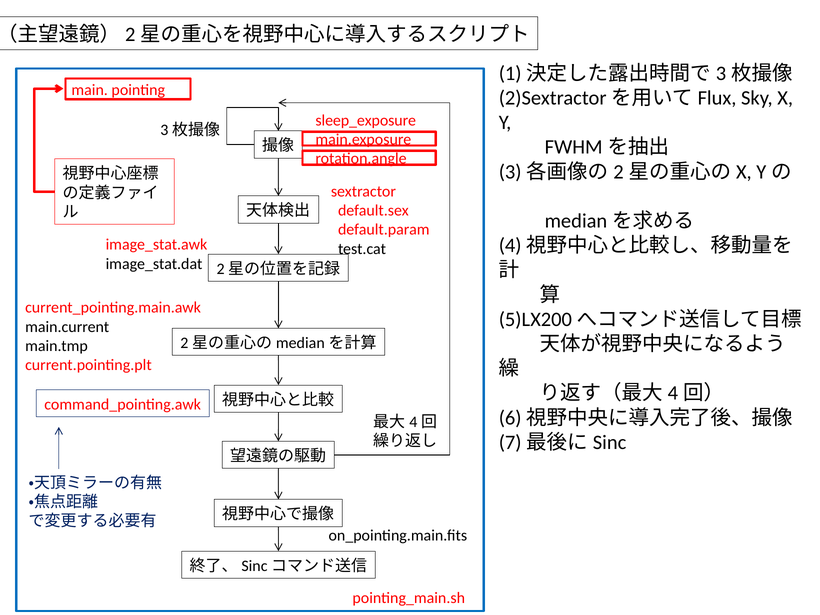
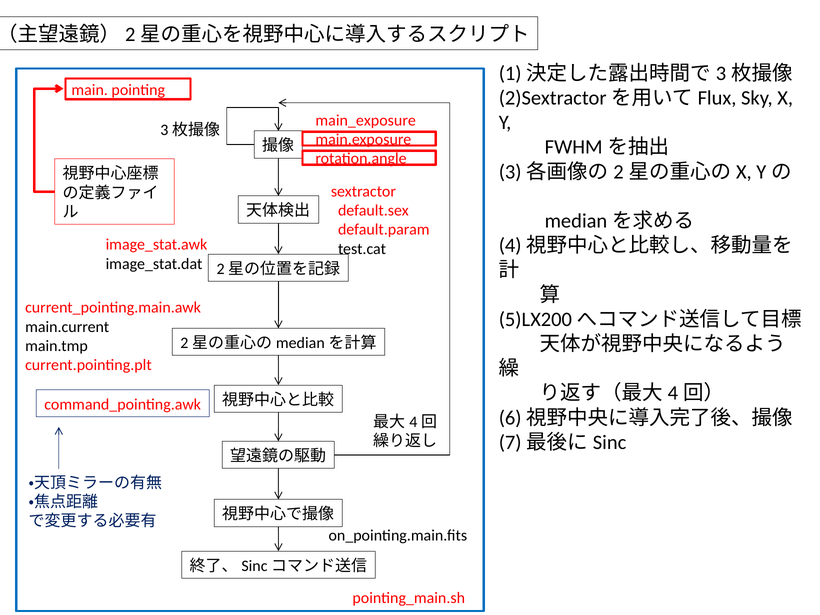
sleep_exposure: sleep_exposure -> main_exposure
